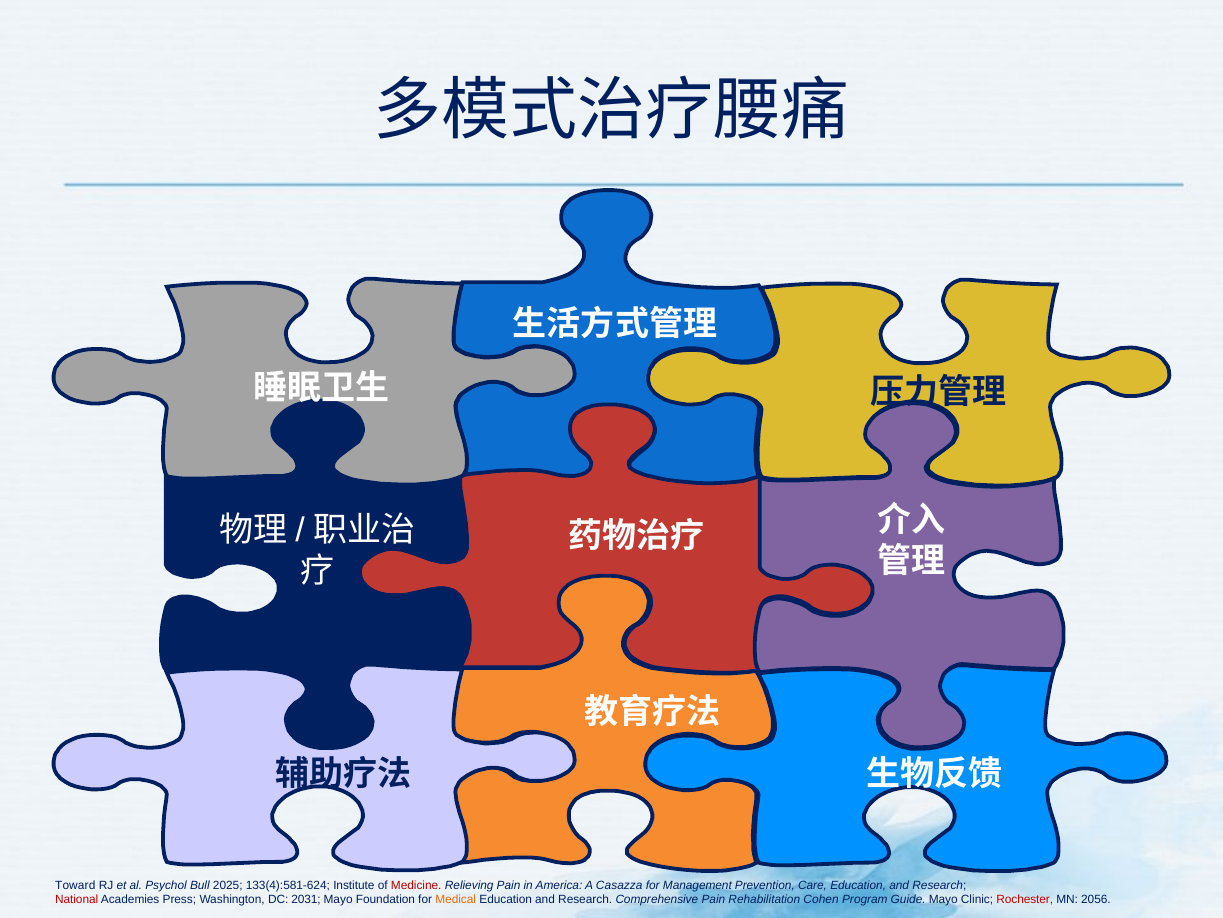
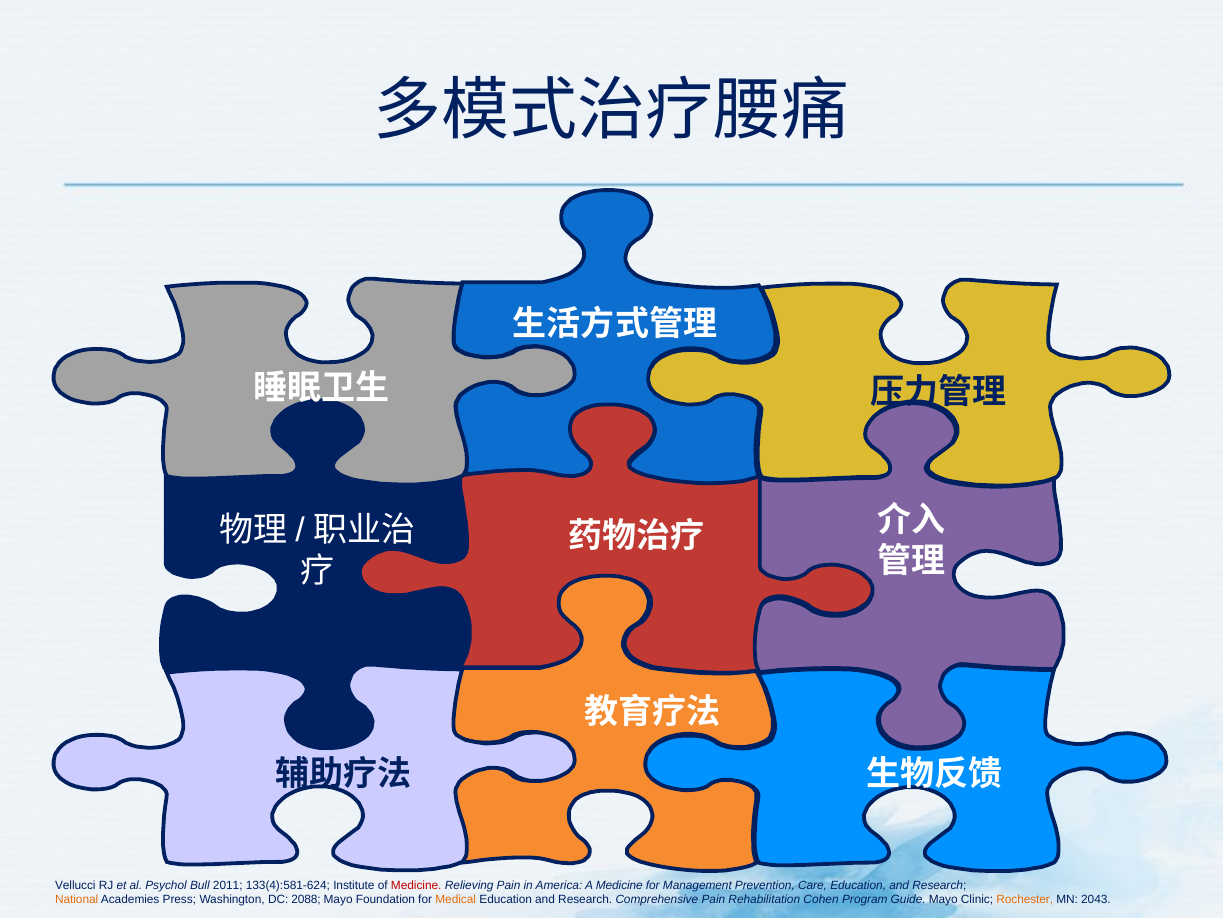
Toward: Toward -> Vellucci
2025: 2025 -> 2011
A Casazza: Casazza -> Medicine
National colour: red -> orange
2031: 2031 -> 2088
Rochester colour: red -> orange
2056: 2056 -> 2043
